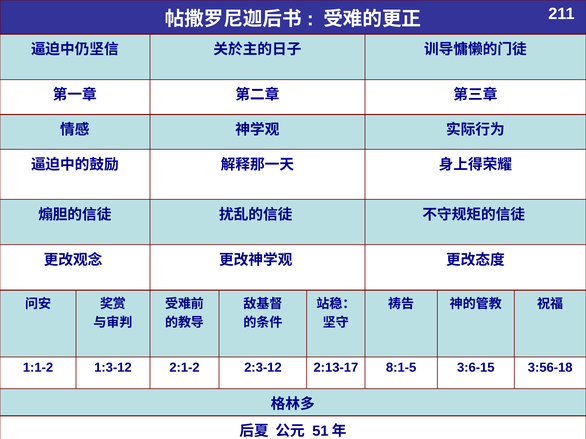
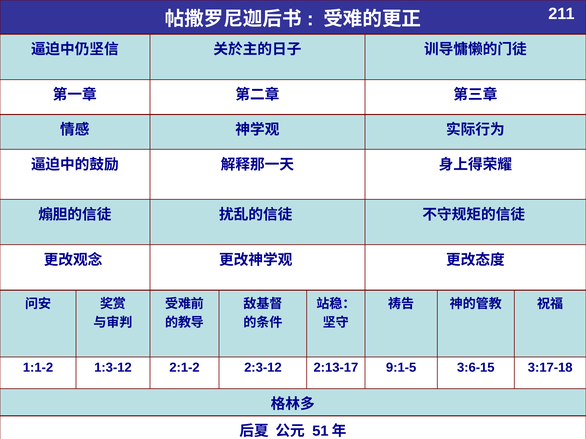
8:1-5: 8:1-5 -> 9:1-5
3:56-18: 3:56-18 -> 3:17-18
